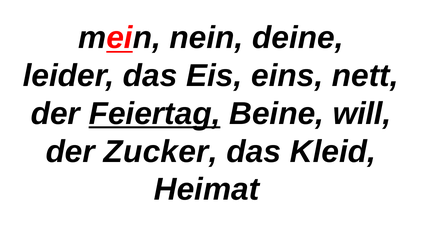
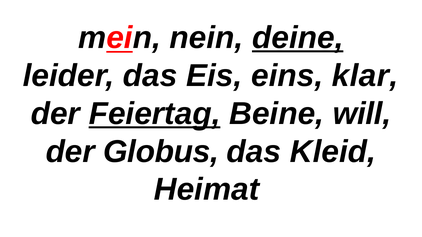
deine underline: none -> present
nett: nett -> klar
Zucker: Zucker -> Globus
